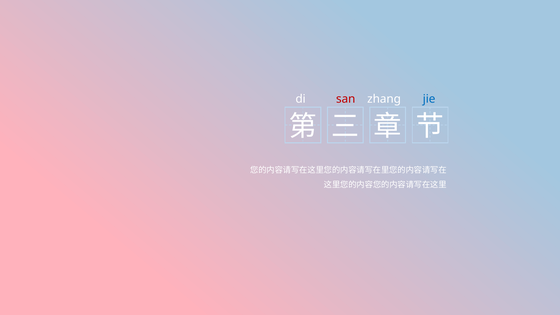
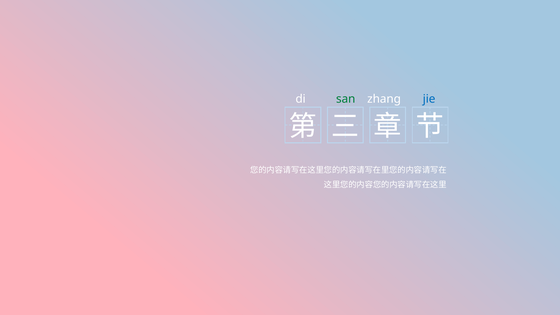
san colour: red -> green
